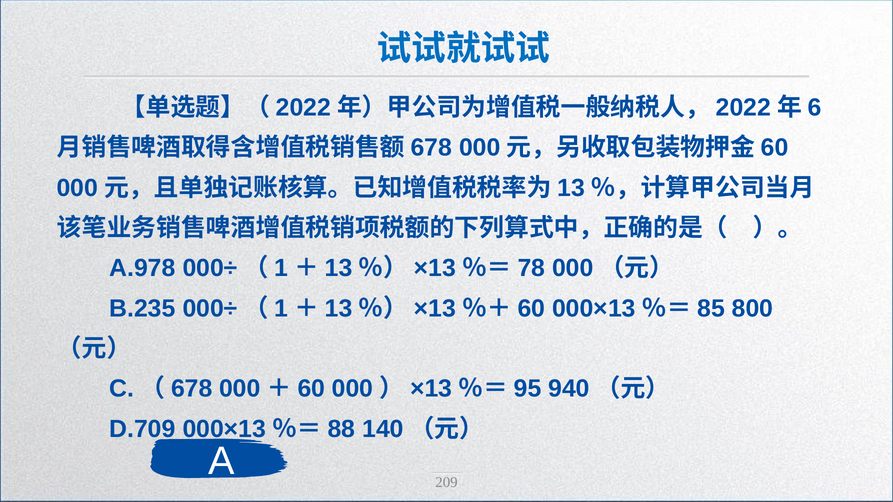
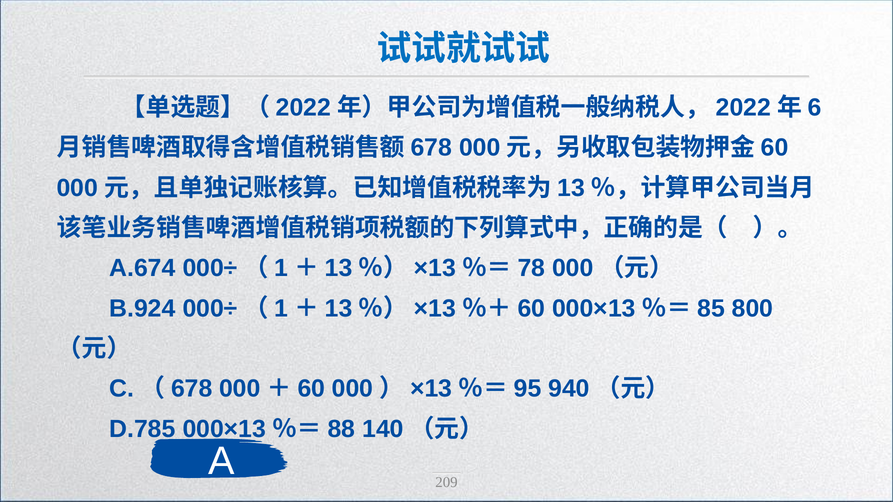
A.978: A.978 -> A.674
B.235: B.235 -> B.924
D.709: D.709 -> D.785
